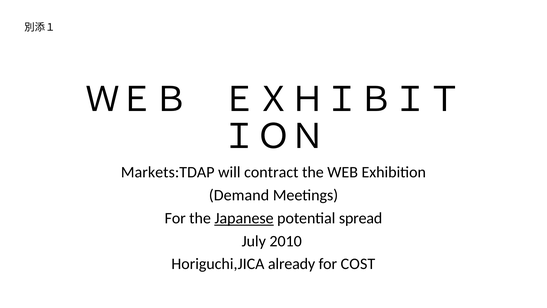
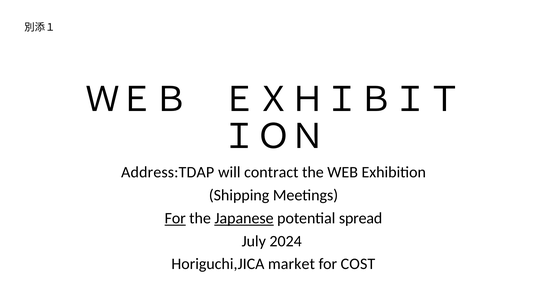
Markets:TDAP: Markets:TDAP -> Address:TDAP
Demand: Demand -> Shipping
For at (175, 218) underline: none -> present
2010: 2010 -> 2024
already: already -> market
